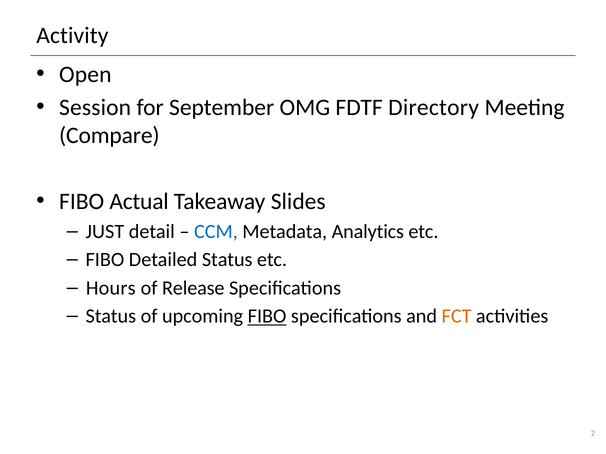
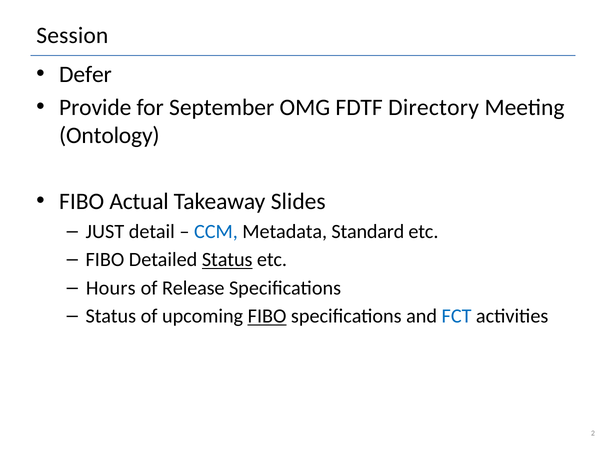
Activity: Activity -> Session
Open: Open -> Defer
Session: Session -> Provide
Compare: Compare -> Ontology
Analytics: Analytics -> Standard
Status at (227, 260) underline: none -> present
FCT colour: orange -> blue
